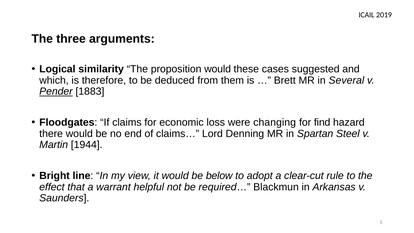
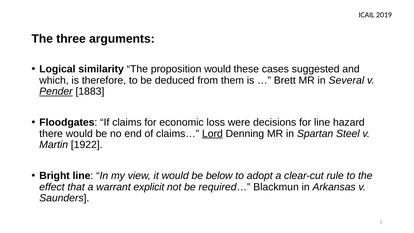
changing: changing -> decisions
for find: find -> line
Lord underline: none -> present
1944: 1944 -> 1922
helpful: helpful -> explicit
